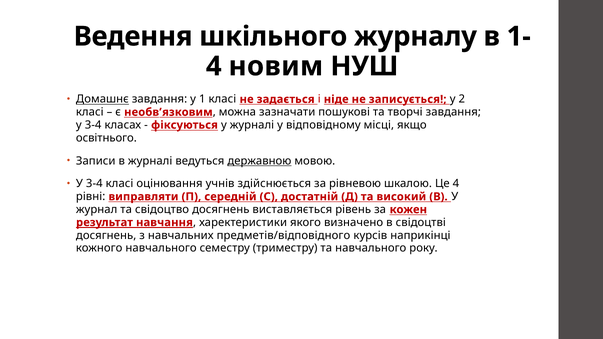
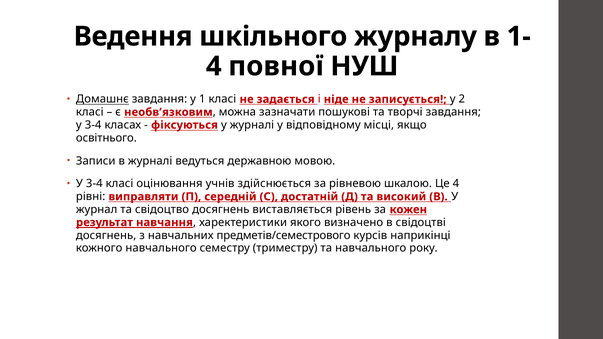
новим: новим -> повної
державною underline: present -> none
предметів/відповідного: предметів/відповідного -> предметів/семестрового
